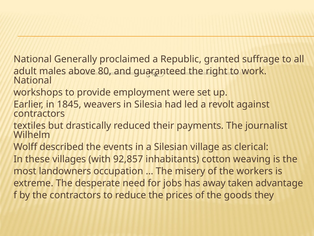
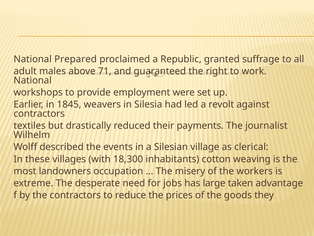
Generally: Generally -> Prepared
80: 80 -> 71
92,857: 92,857 -> 18,300
away: away -> large
